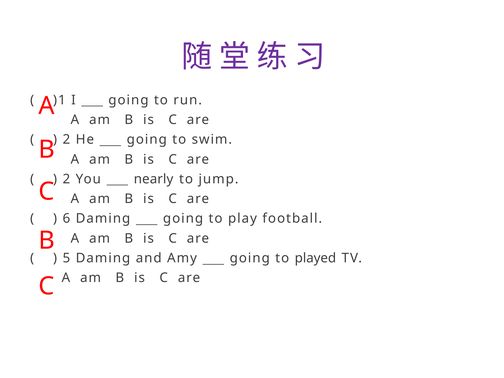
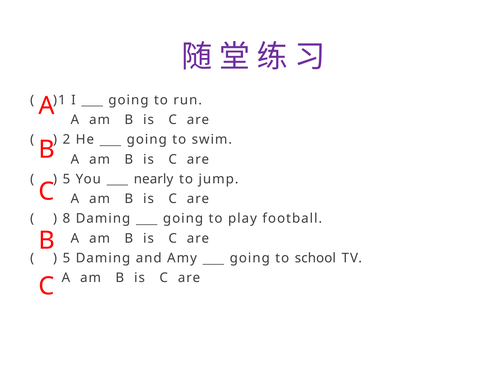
2 at (66, 179): 2 -> 5
6: 6 -> 8
played: played -> school
